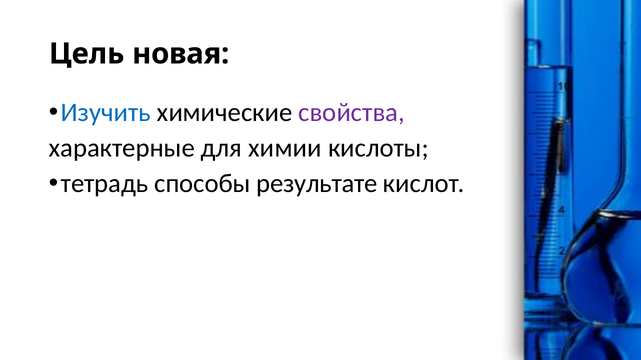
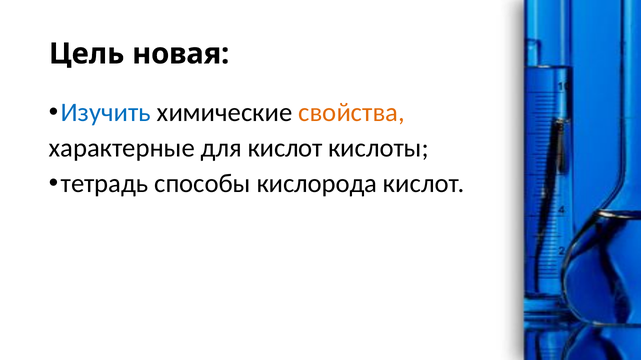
свойства colour: purple -> orange
для химии: химии -> кислот
результате: результате -> кислорода
